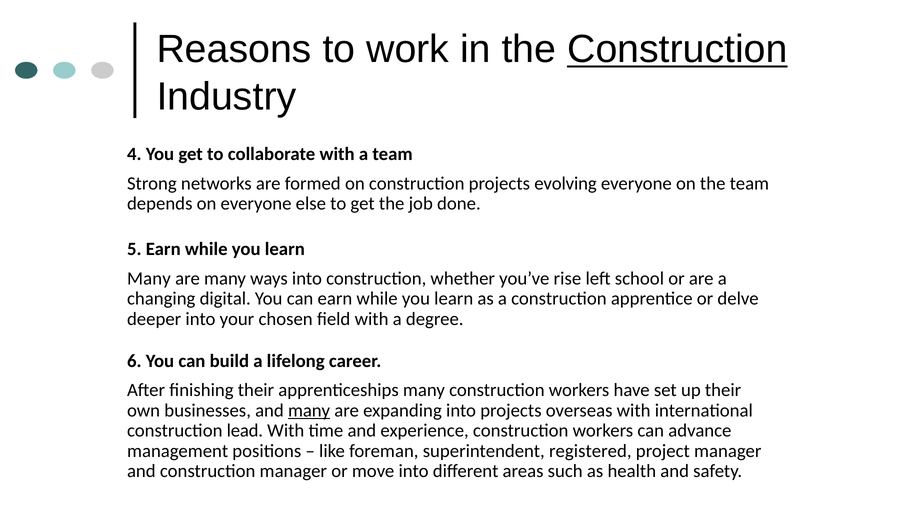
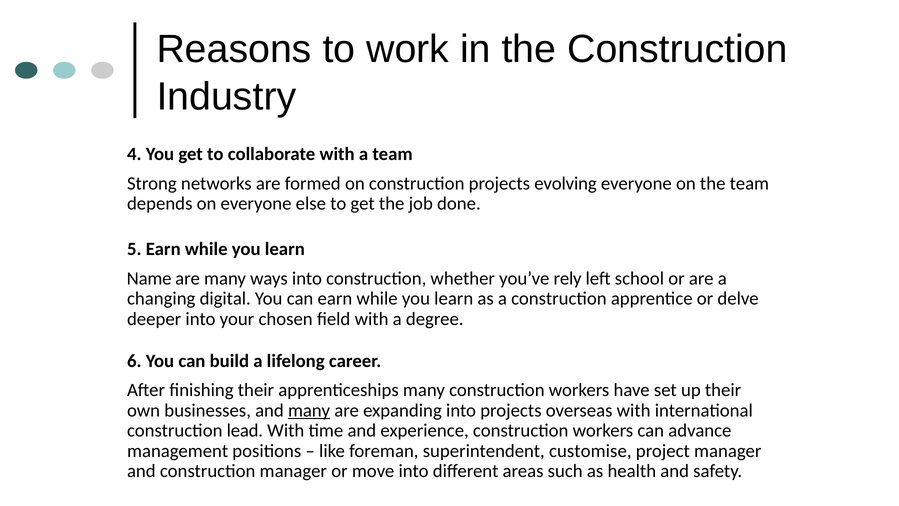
Construction at (677, 49) underline: present -> none
Many at (149, 278): Many -> Name
rise: rise -> rely
registered: registered -> customise
